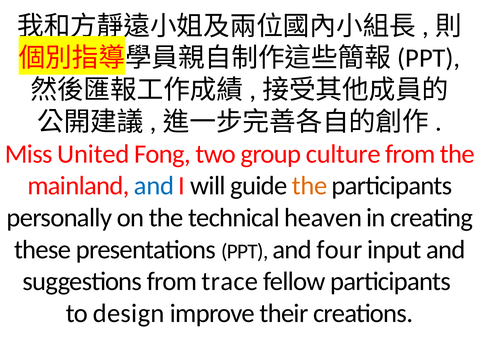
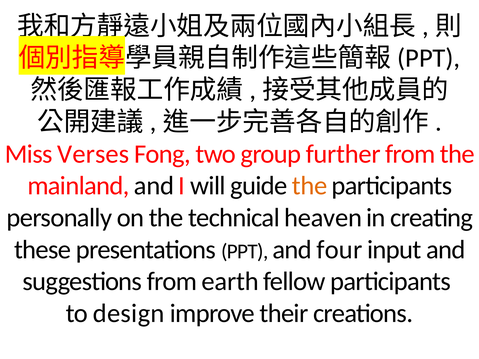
United: United -> Verses
culture: culture -> further
and at (154, 186) colour: blue -> black
trace: trace -> earth
